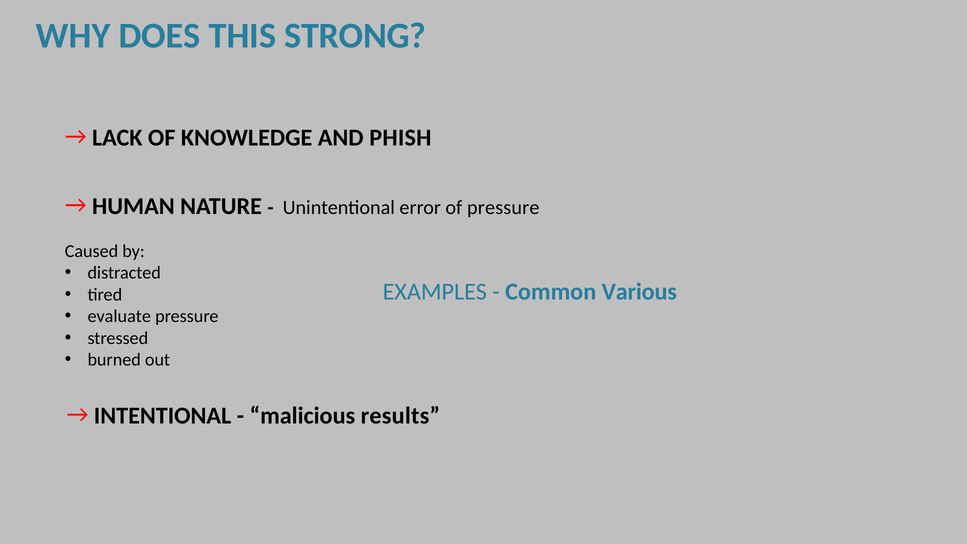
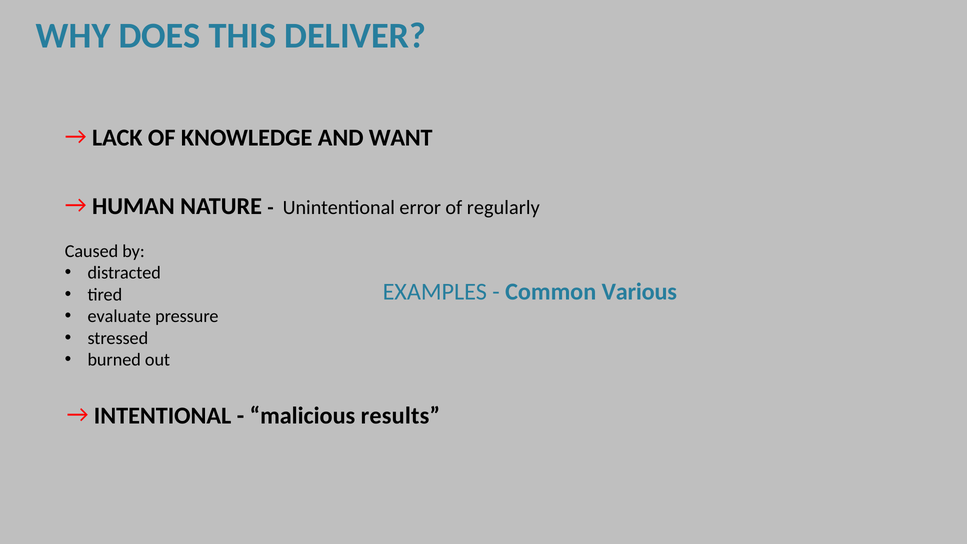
STRONG: STRONG -> DELIVER
PHISH: PHISH -> WANT
of pressure: pressure -> regularly
